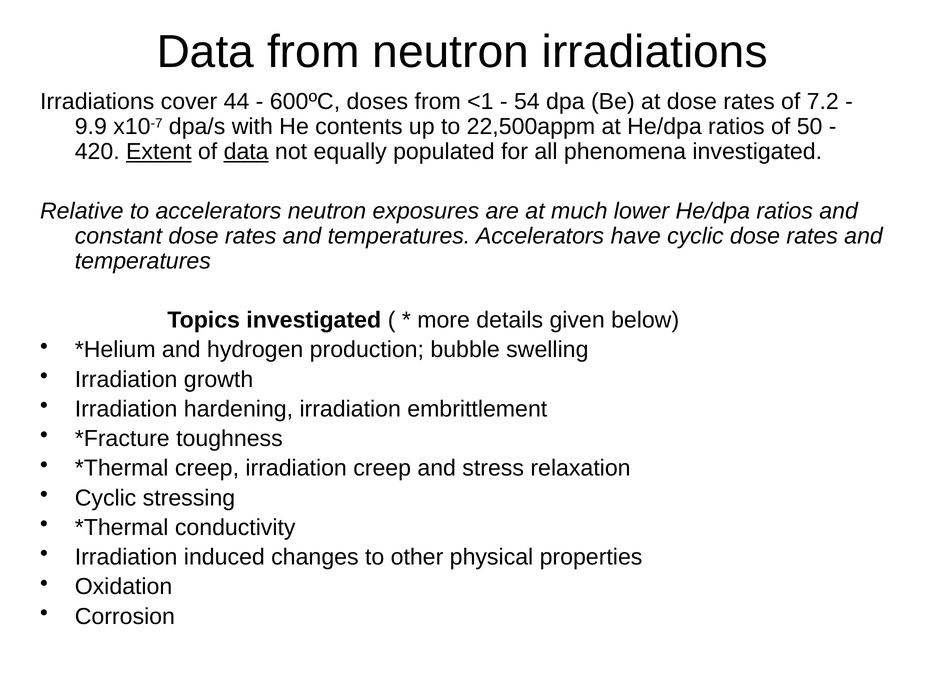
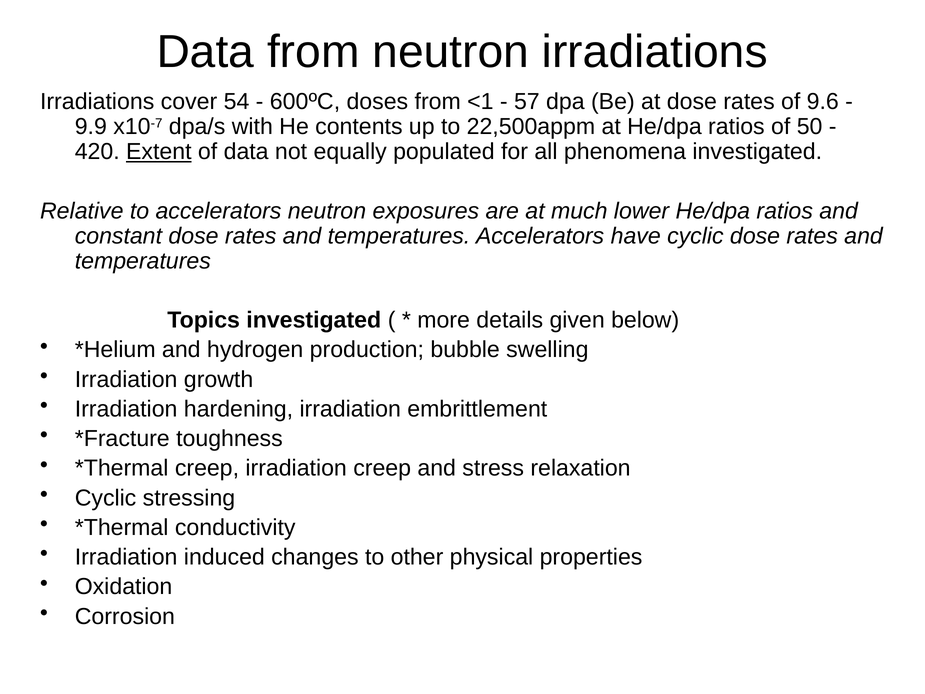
44: 44 -> 54
54: 54 -> 57
7.2: 7.2 -> 9.6
data at (246, 152) underline: present -> none
